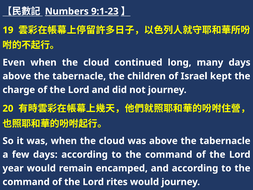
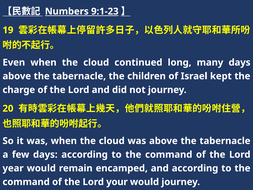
rites: rites -> your
